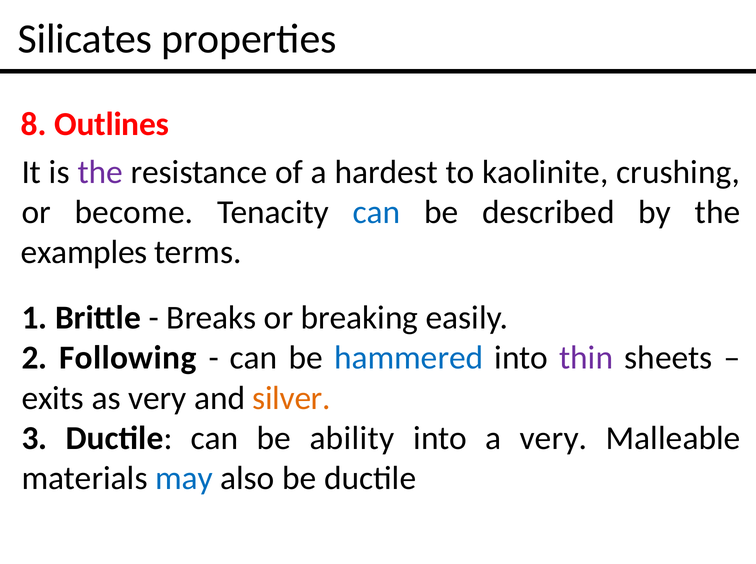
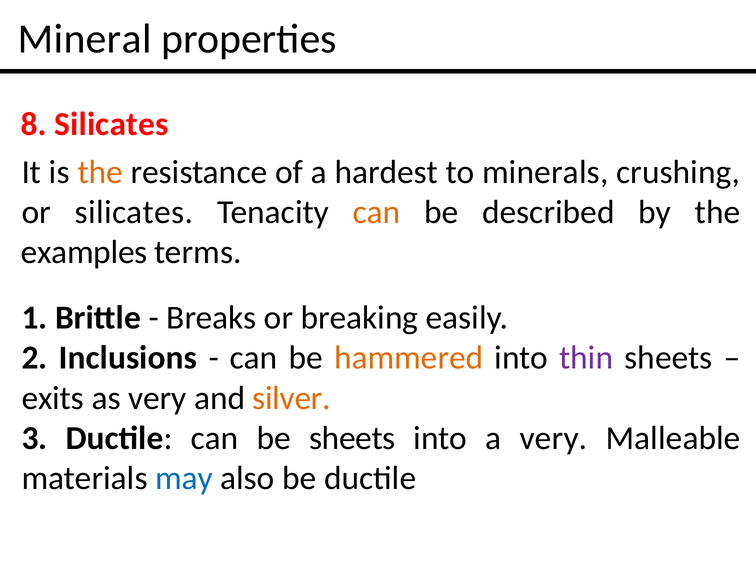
Silicates: Silicates -> Mineral
8 Outlines: Outlines -> Silicates
the at (100, 172) colour: purple -> orange
kaolinite: kaolinite -> minerals
or become: become -> silicates
can at (377, 213) colour: blue -> orange
Following: Following -> Inclusions
hammered colour: blue -> orange
be ability: ability -> sheets
